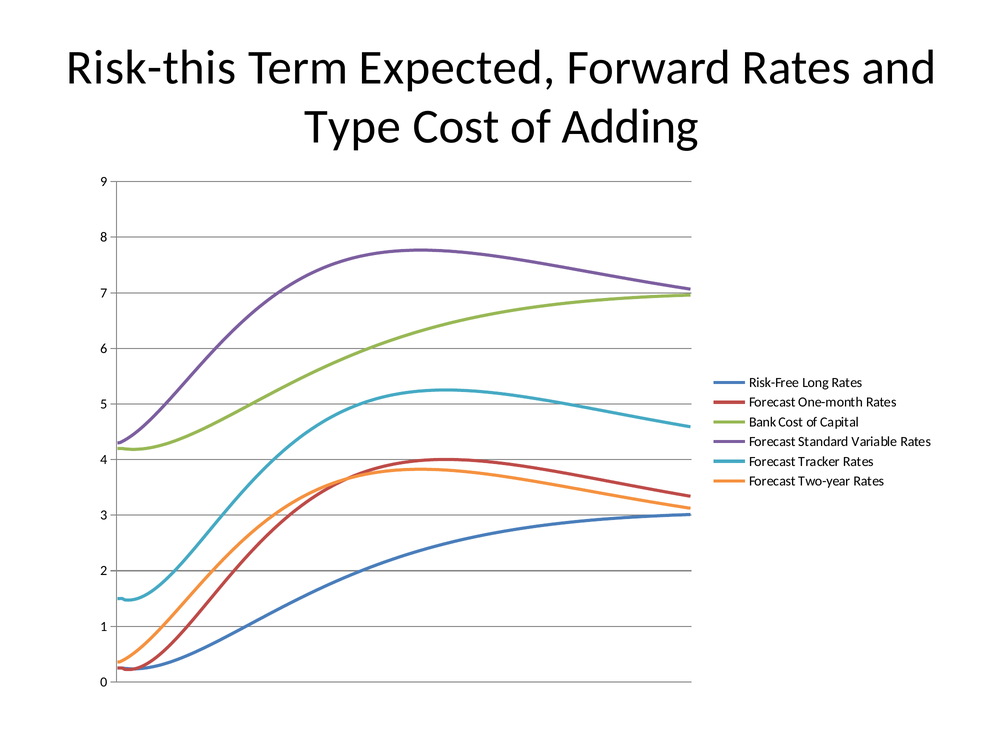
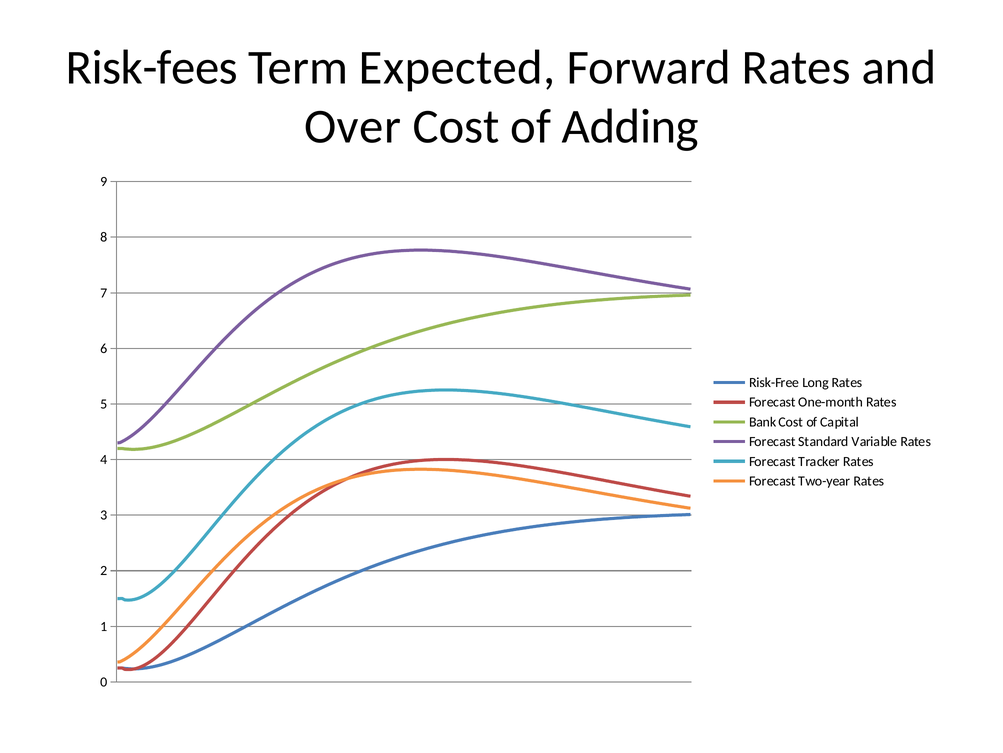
Risk-this: Risk-this -> Risk-fees
Type: Type -> Over
